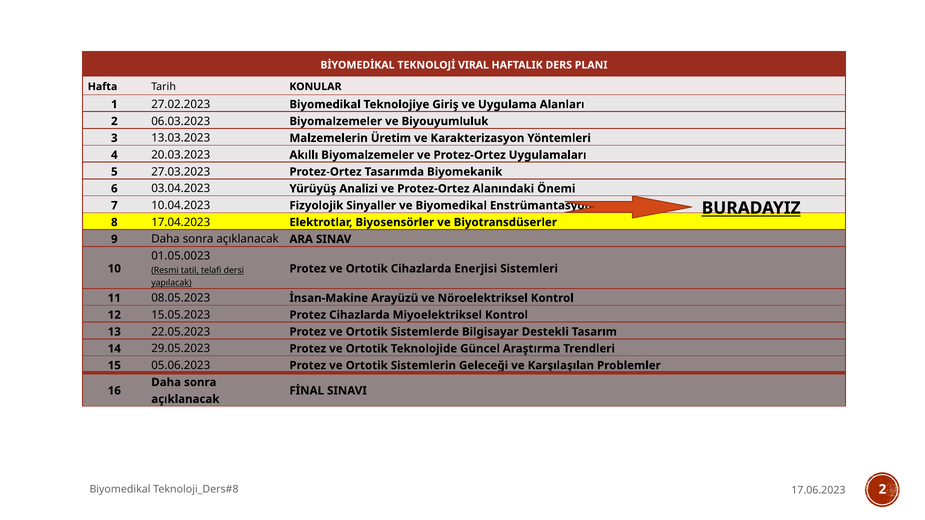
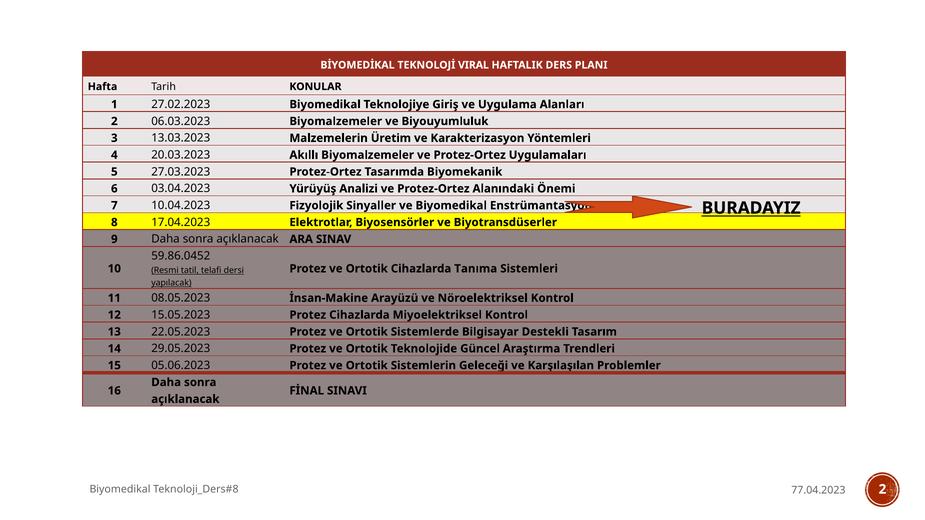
01.05.0023: 01.05.0023 -> 59.86.0452
Enerjisi: Enerjisi -> Tanıma
17.06.2023: 17.06.2023 -> 77.04.2023
